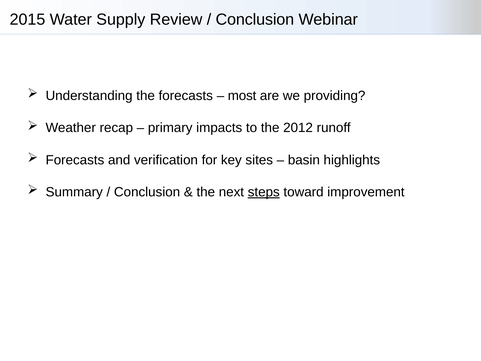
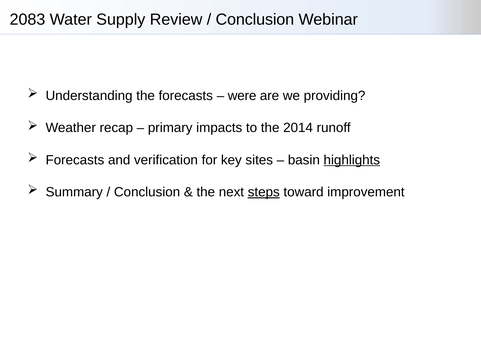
2015: 2015 -> 2083
most: most -> were
2012: 2012 -> 2014
highlights underline: none -> present
